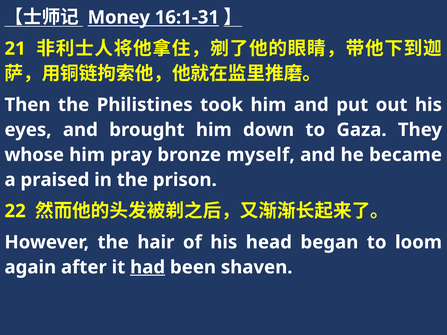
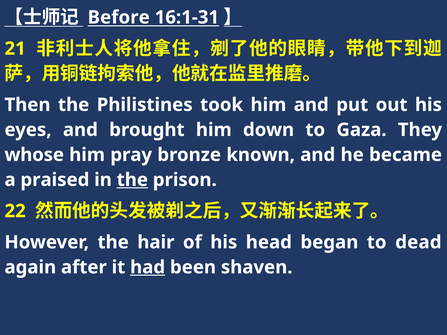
Money: Money -> Before
myself: myself -> known
the at (132, 180) underline: none -> present
loom: loom -> dead
